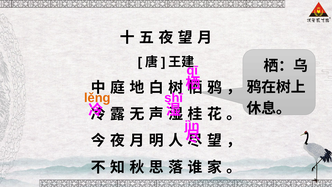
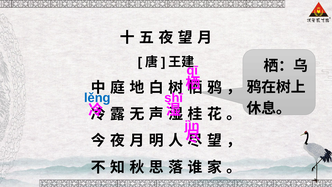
lěnɡ colour: orange -> blue
